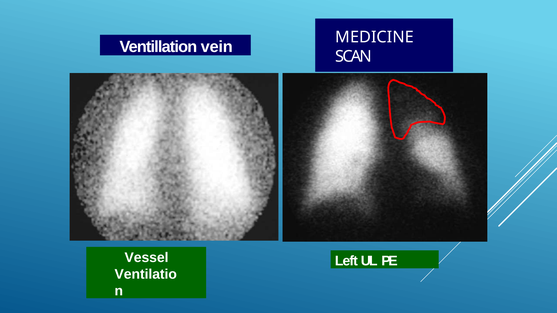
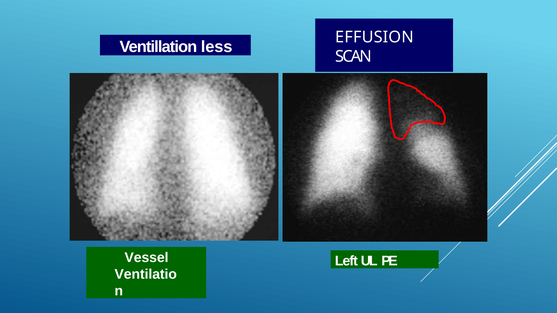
MEDICINE: MEDICINE -> EFFUSION
vein: vein -> less
